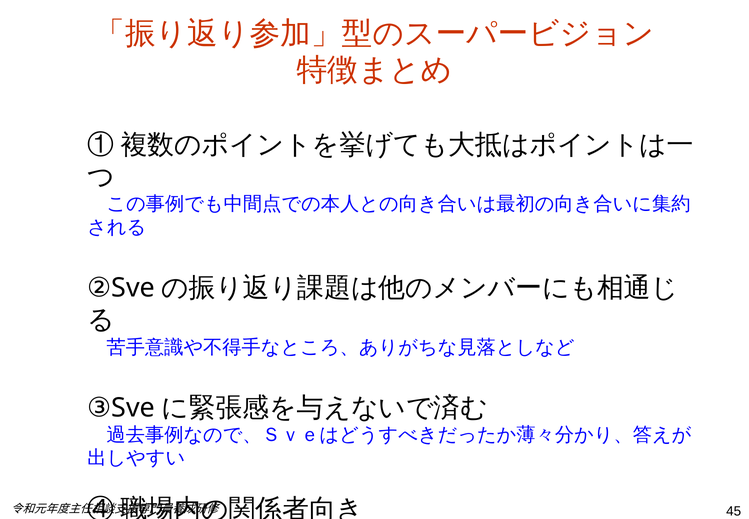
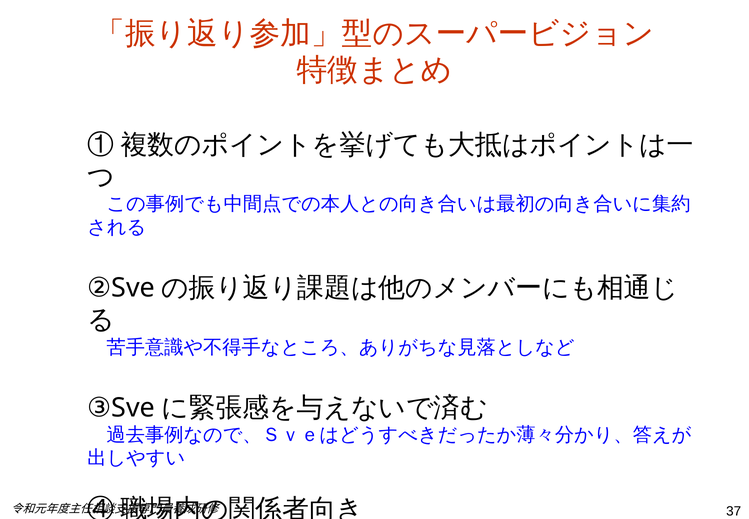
45: 45 -> 37
